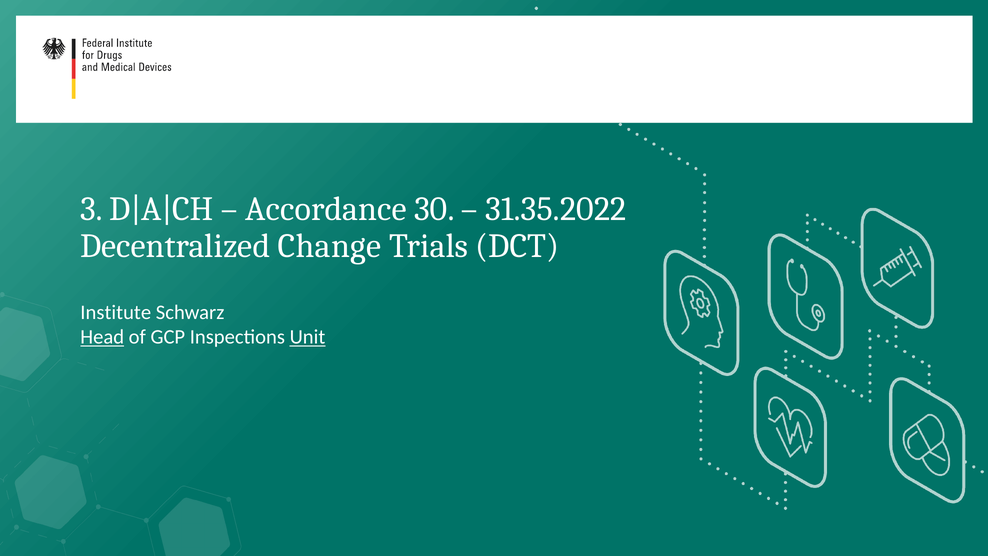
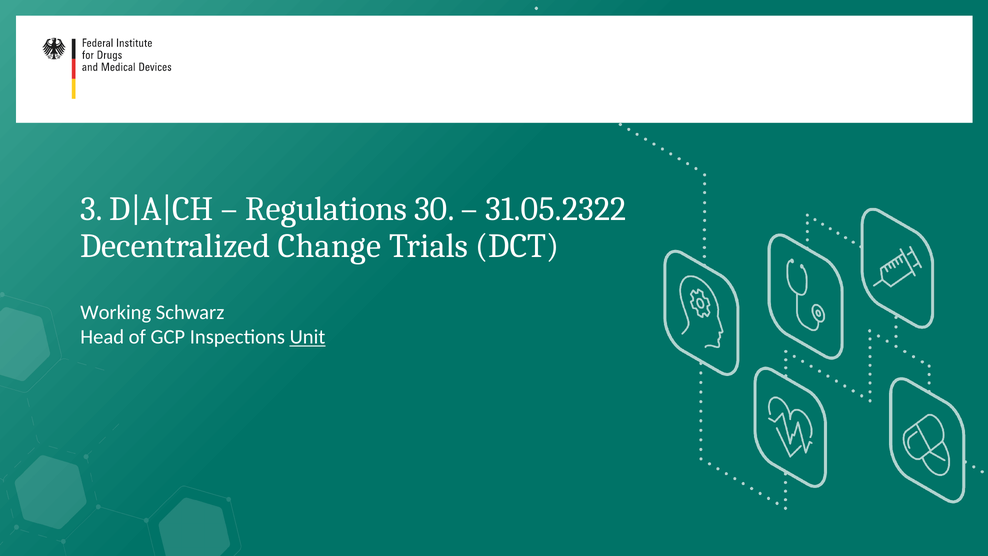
Accordance: Accordance -> Regulations
31.35.2022: 31.35.2022 -> 31.05.2322
Institute: Institute -> Working
Head underline: present -> none
